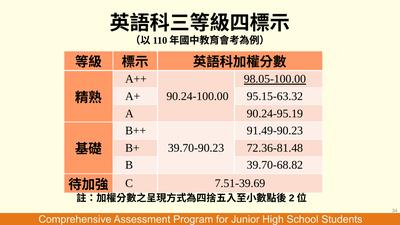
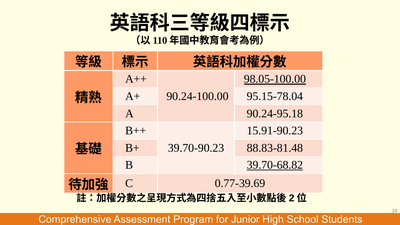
95.15-63.32: 95.15-63.32 -> 95.15-78.04
90.24-95.19: 90.24-95.19 -> 90.24-95.18
91.49-90.23: 91.49-90.23 -> 15.91-90.23
72.36-81.48: 72.36-81.48 -> 88.83-81.48
39.70-68.82 underline: none -> present
7.51-39.69: 7.51-39.69 -> 0.77-39.69
